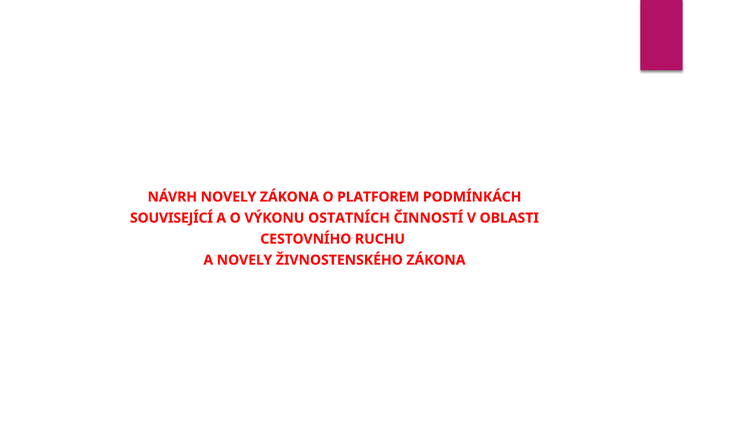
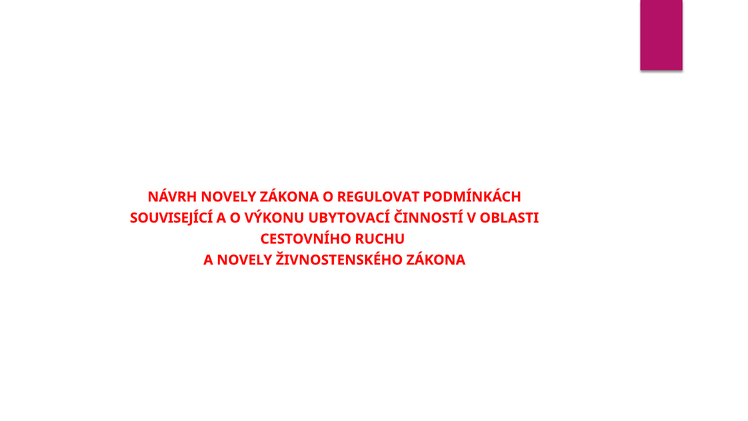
PLATFOREM: PLATFOREM -> REGULOVAT
OSTATNÍCH: OSTATNÍCH -> UBYTOVACÍ
